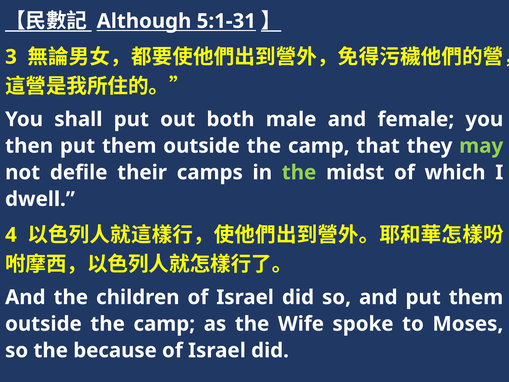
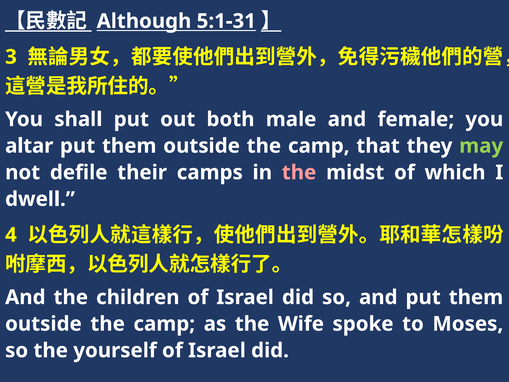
then: then -> altar
the at (299, 172) colour: light green -> pink
because: because -> yourself
